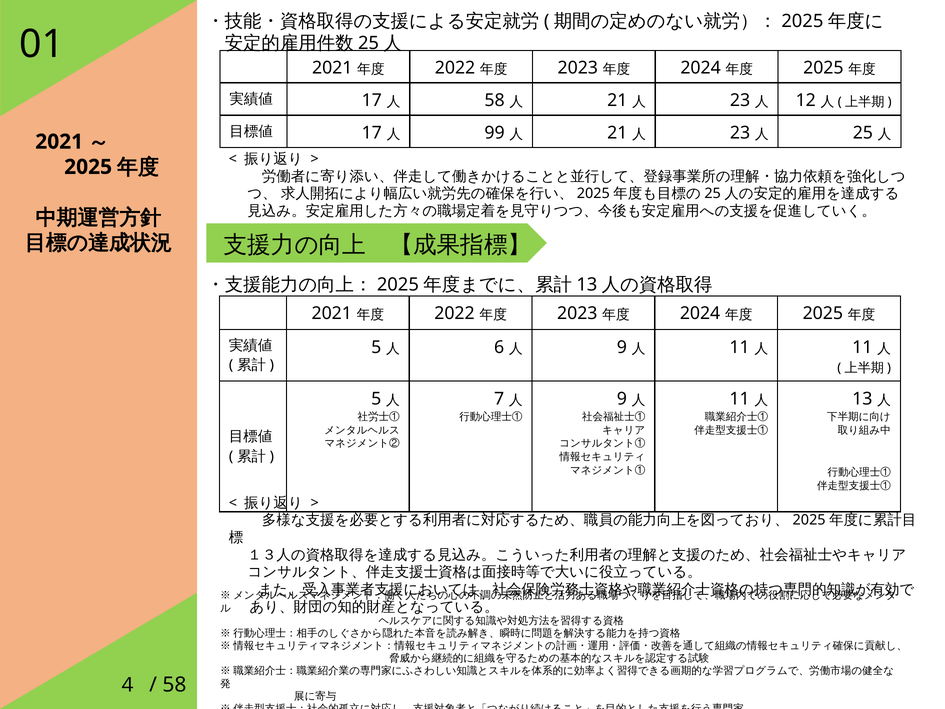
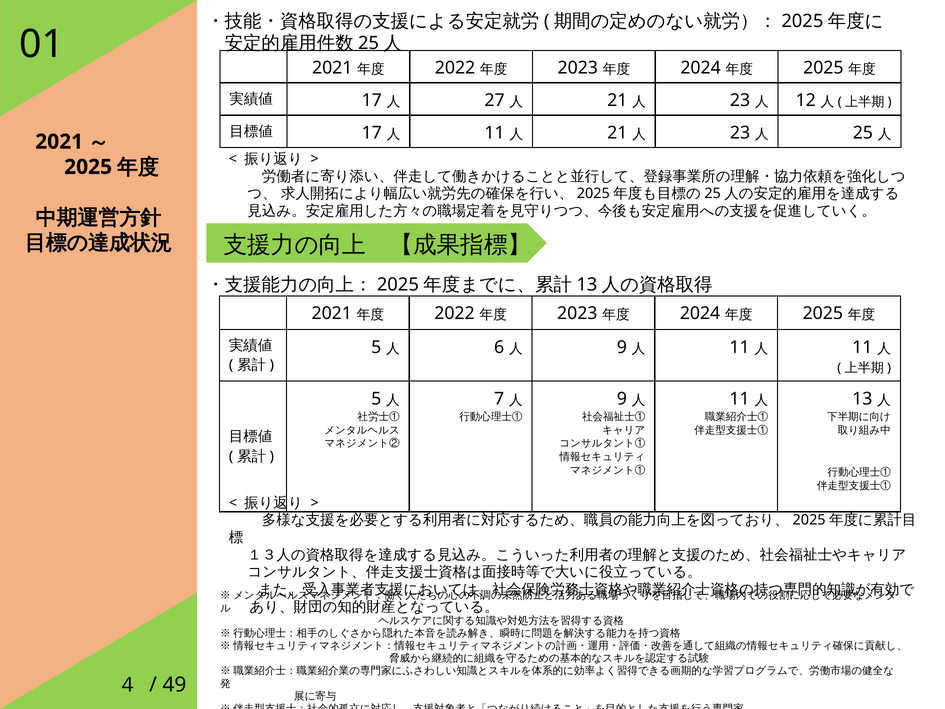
58 at (495, 100): 58 -> 27
99 at (495, 133): 99 -> 11
58 at (174, 685): 58 -> 49
